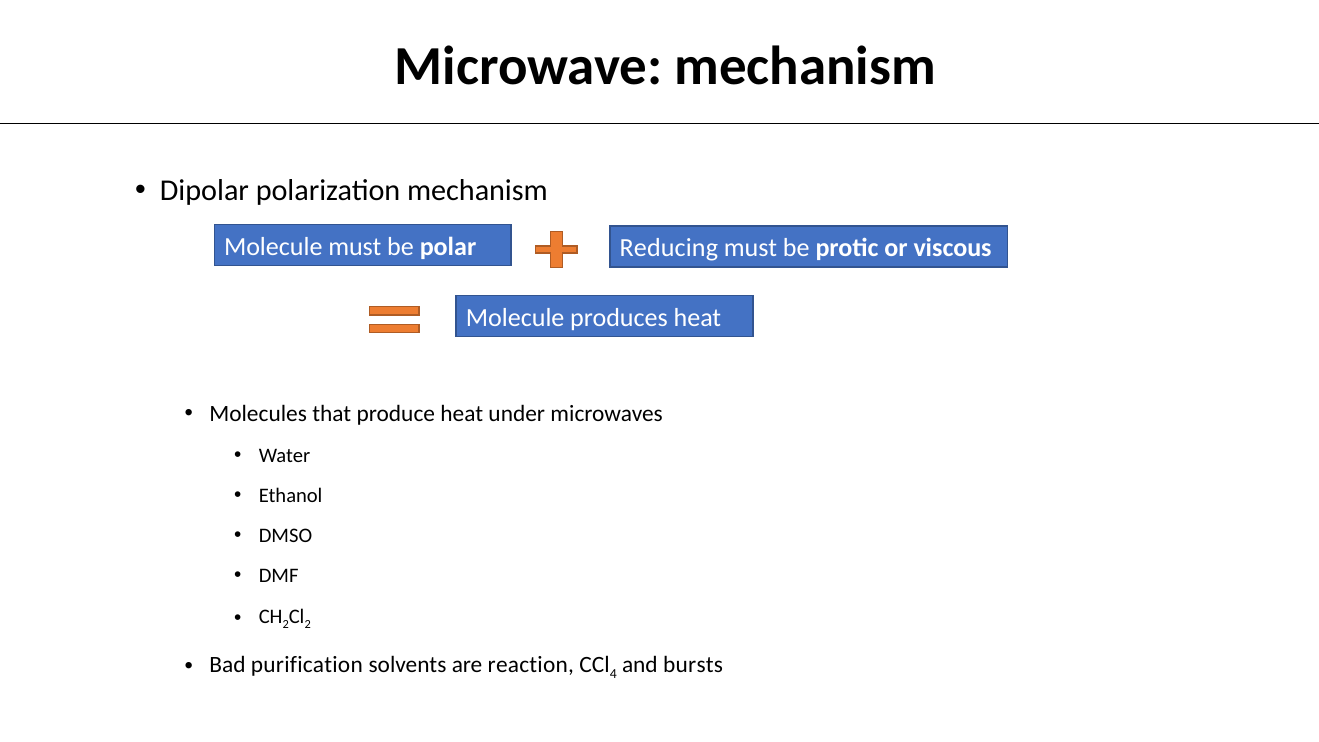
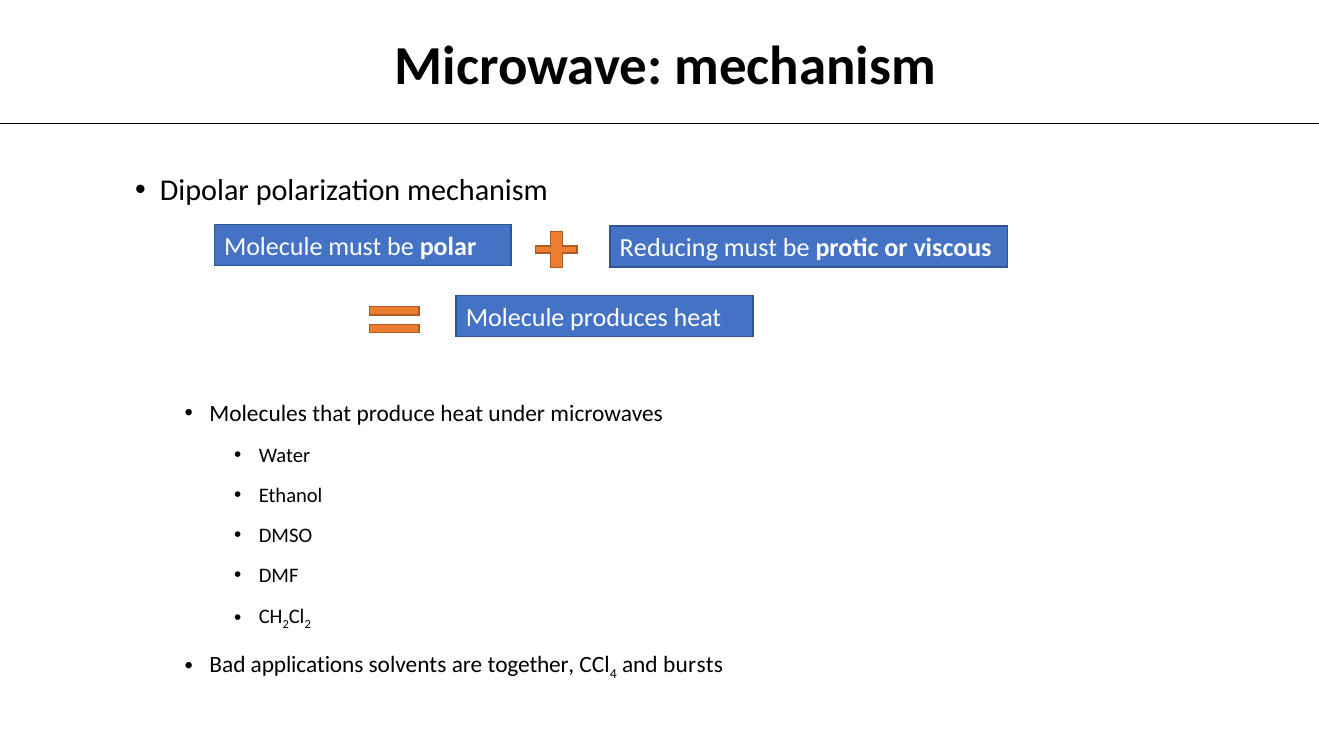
purification: purification -> applications
reaction: reaction -> together
